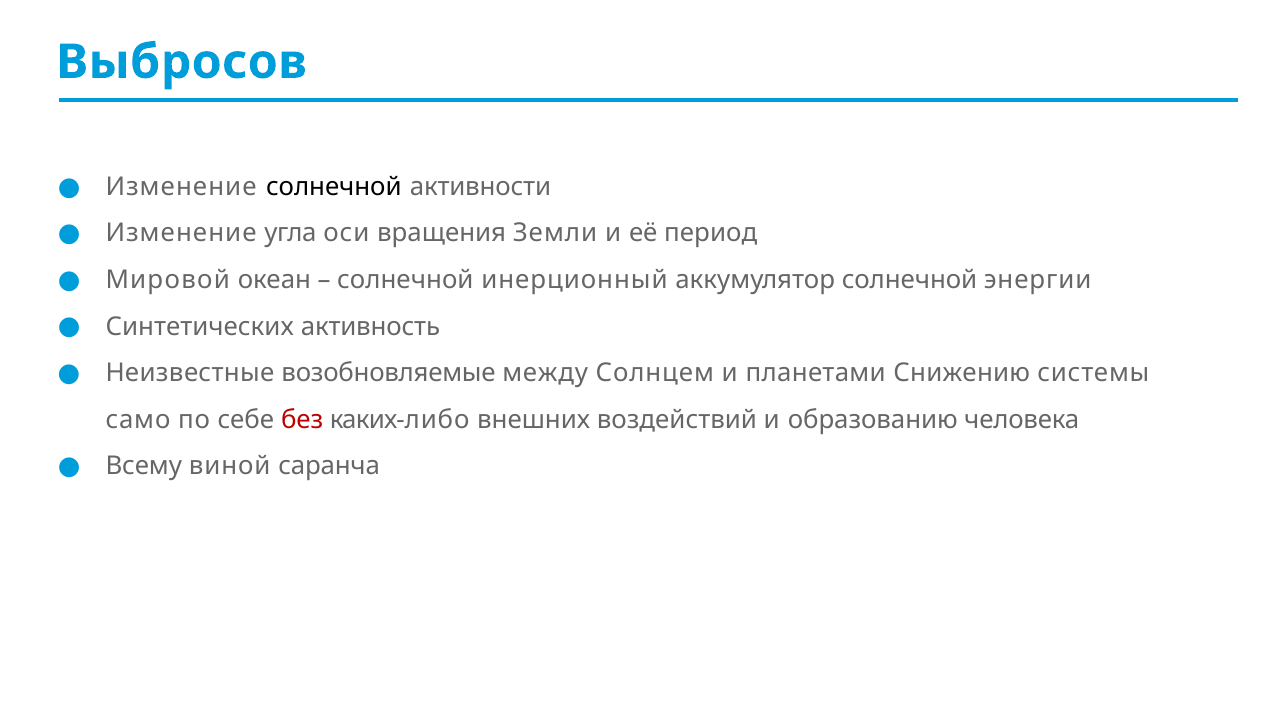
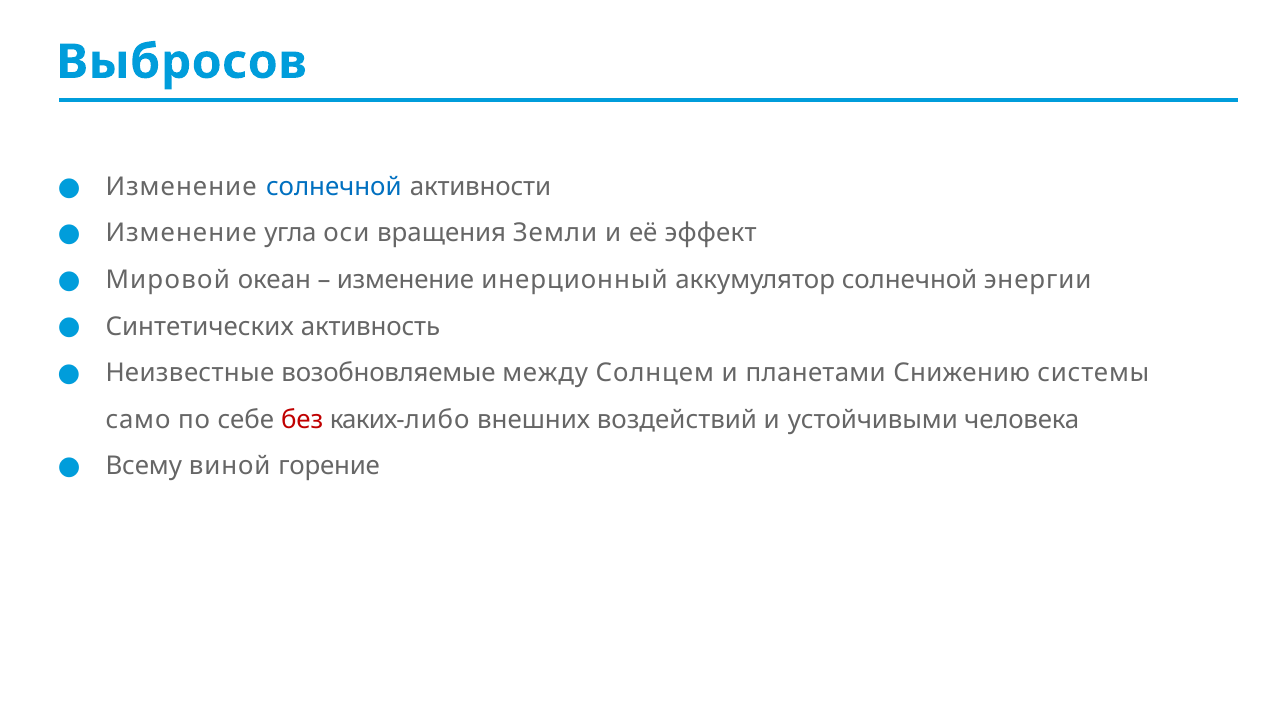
солнечной at (334, 187) colour: black -> blue
период: период -> эффект
солнечной at (405, 280): солнечной -> изменение
образованию: образованию -> устойчивыми
саранча: саранча -> горение
